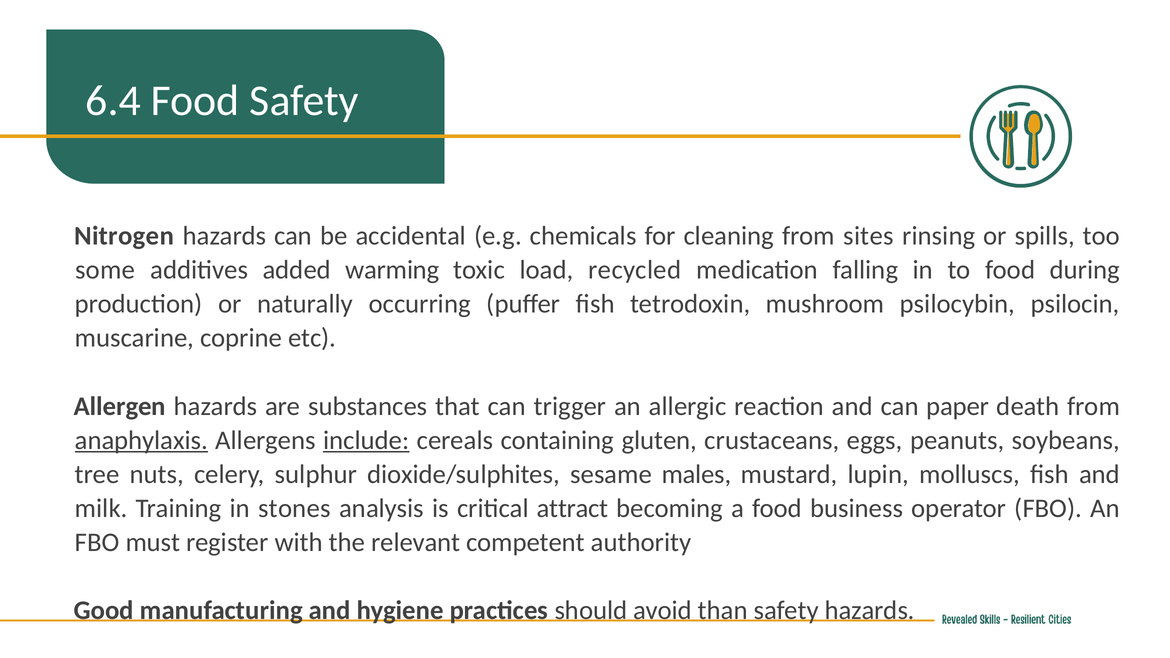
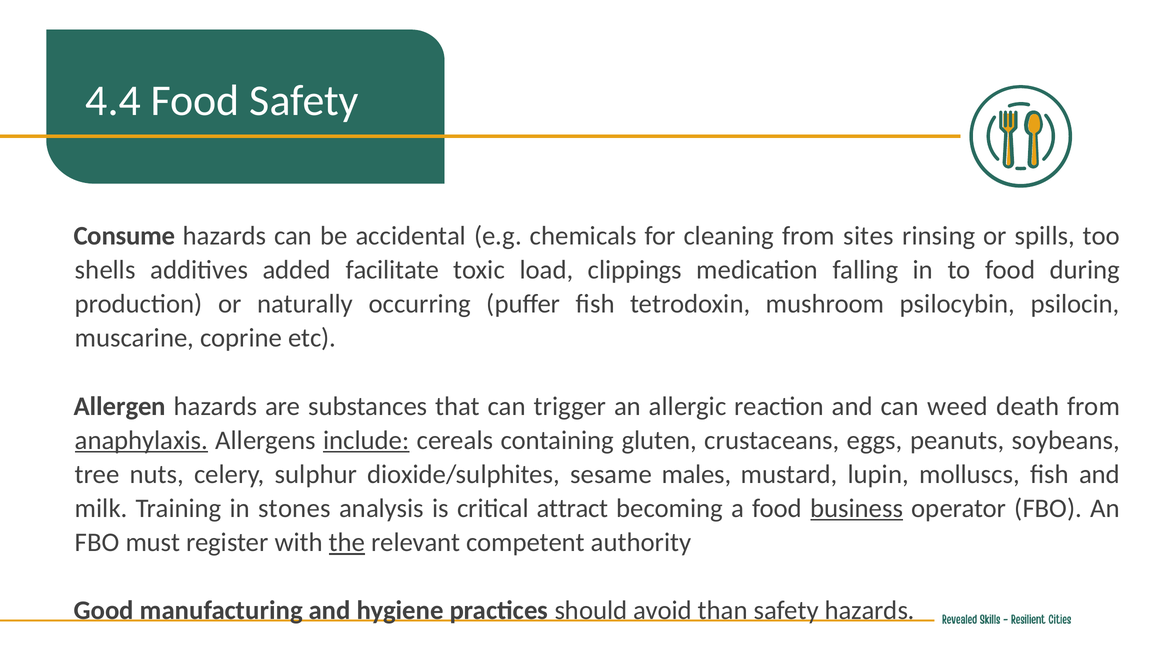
6.4: 6.4 -> 4.4
Nitrogen: Nitrogen -> Consume
some: some -> shells
warming: warming -> facilitate
recycled: recycled -> clippings
paper: paper -> weed
business underline: none -> present
the underline: none -> present
